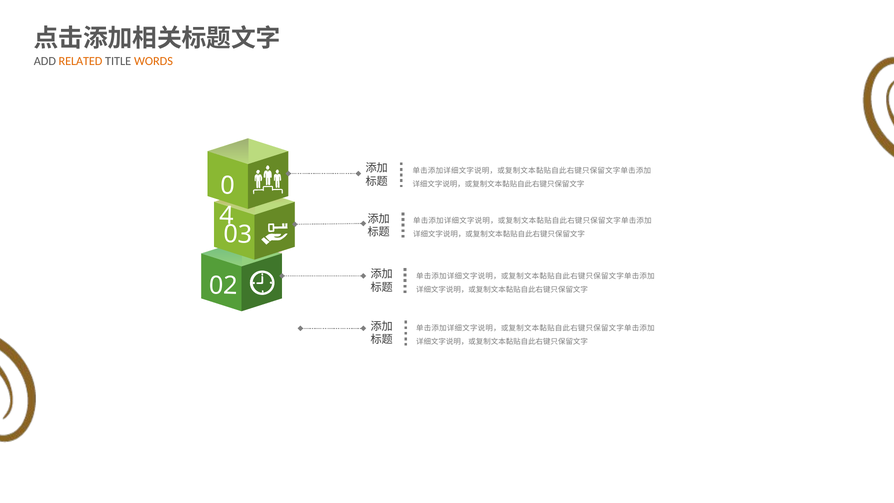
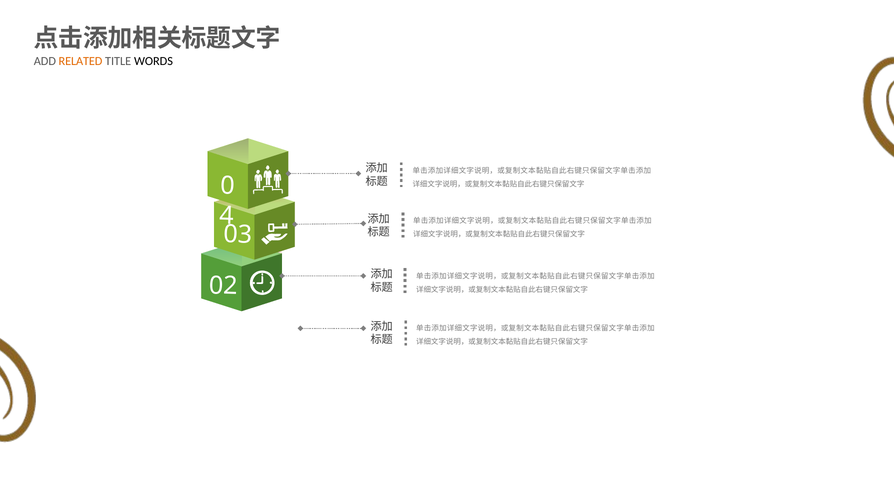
WORDS colour: orange -> black
